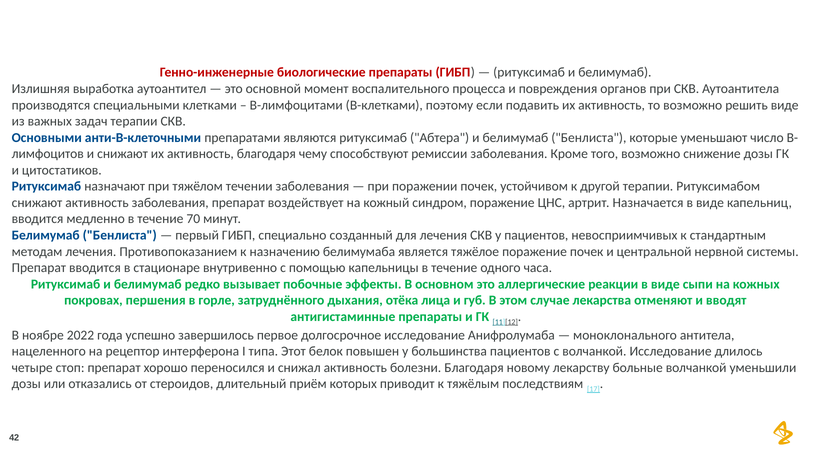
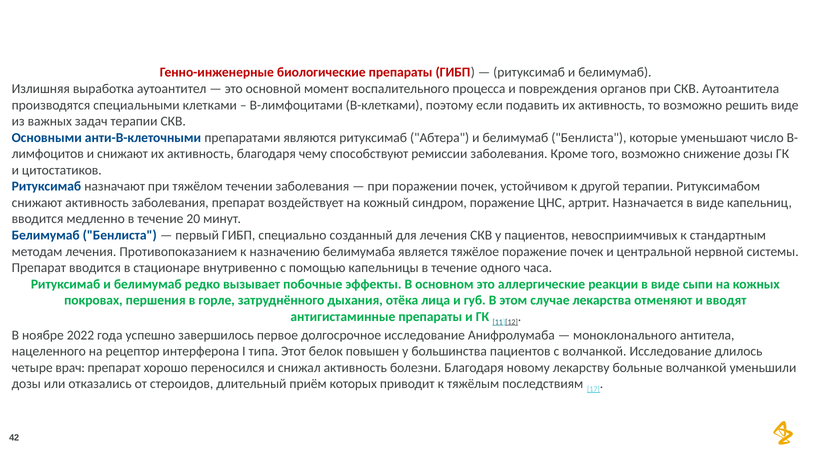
70: 70 -> 20
стоп: стоп -> врач
